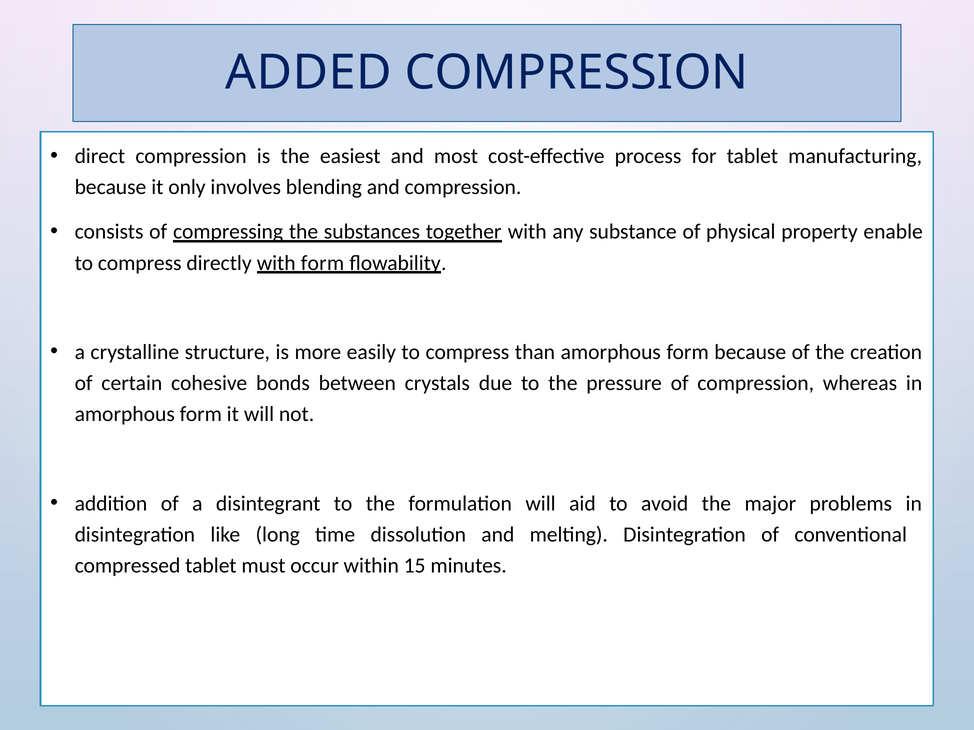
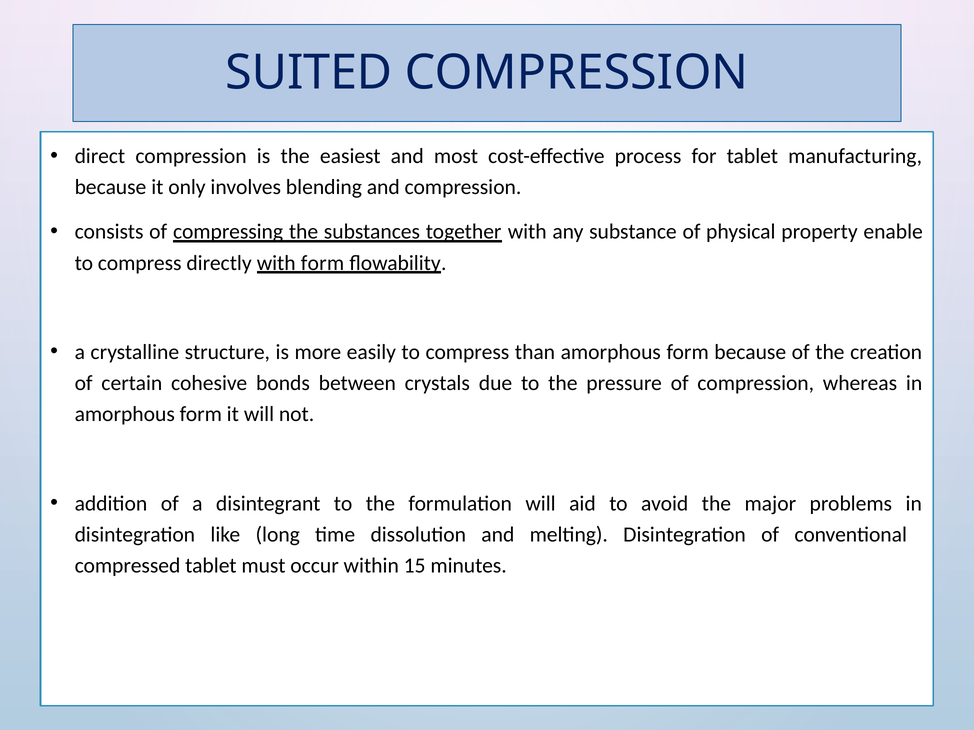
ADDED: ADDED -> SUITED
